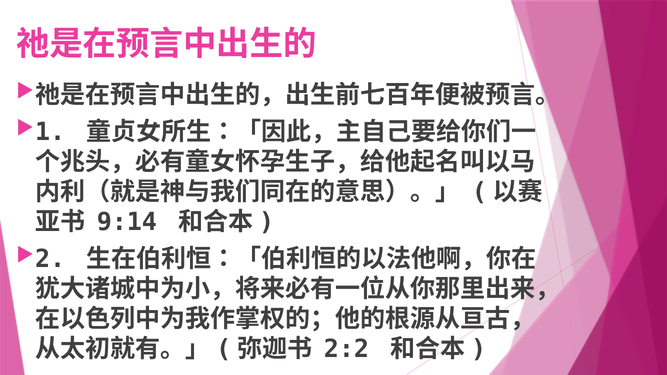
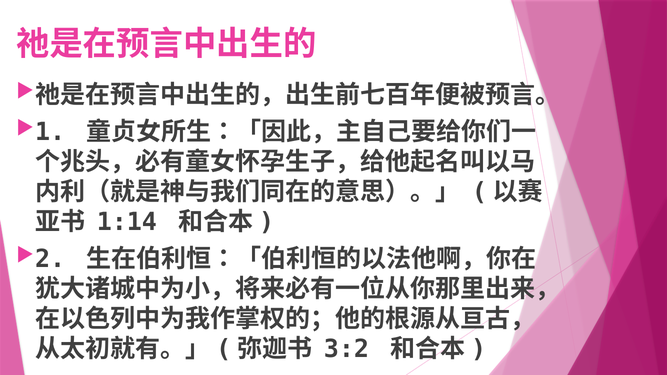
9:14: 9:14 -> 1:14
2:2: 2:2 -> 3:2
